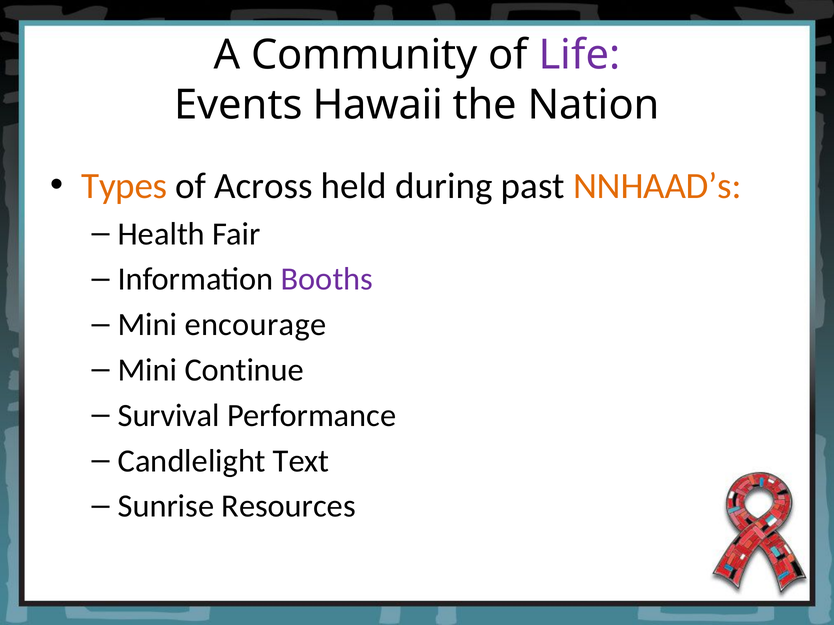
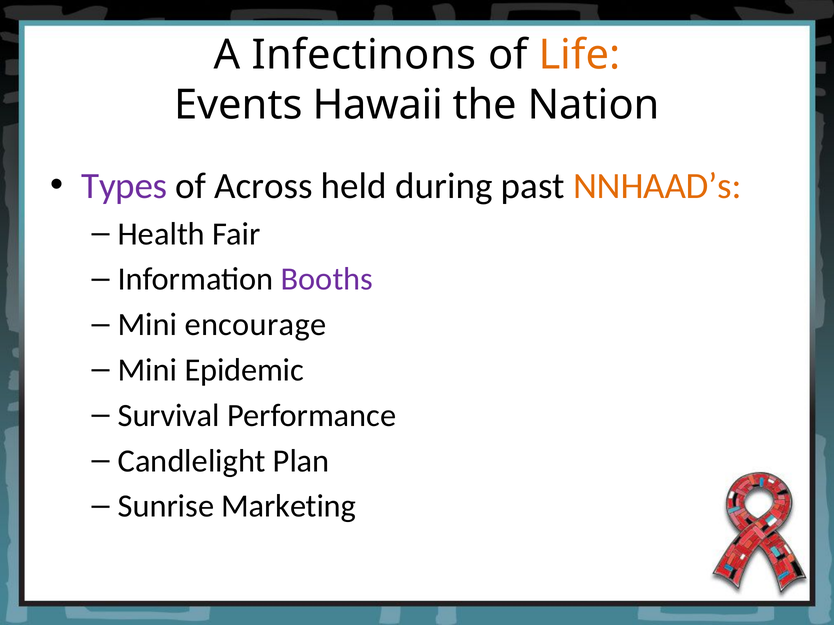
Community: Community -> Infectinons
Life colour: purple -> orange
Types colour: orange -> purple
Continue: Continue -> Epidemic
Text: Text -> Plan
Resources: Resources -> Marketing
